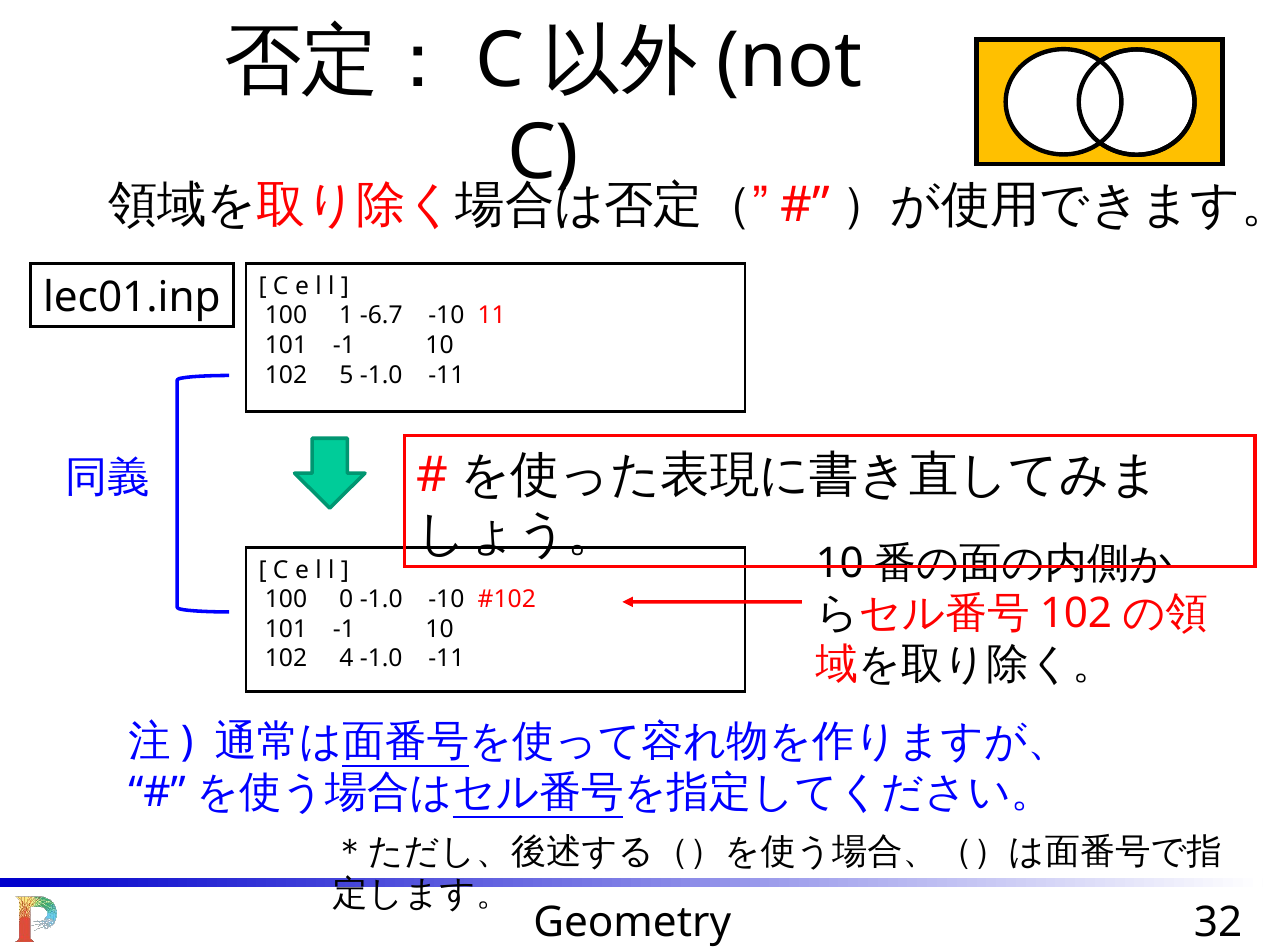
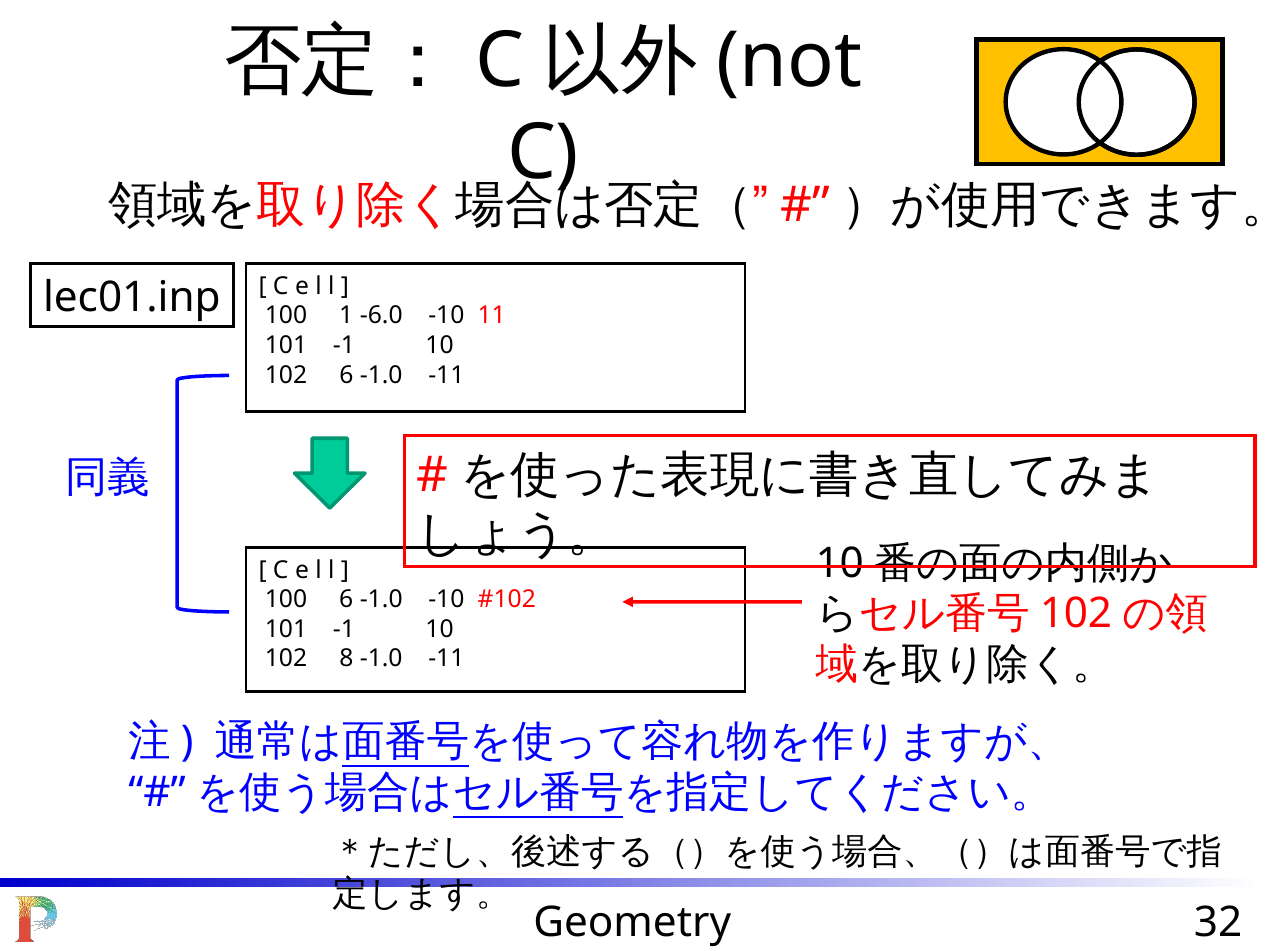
-6.7: -6.7 -> -6.0
102 5: 5 -> 6
100 0: 0 -> 6
4: 4 -> 8
